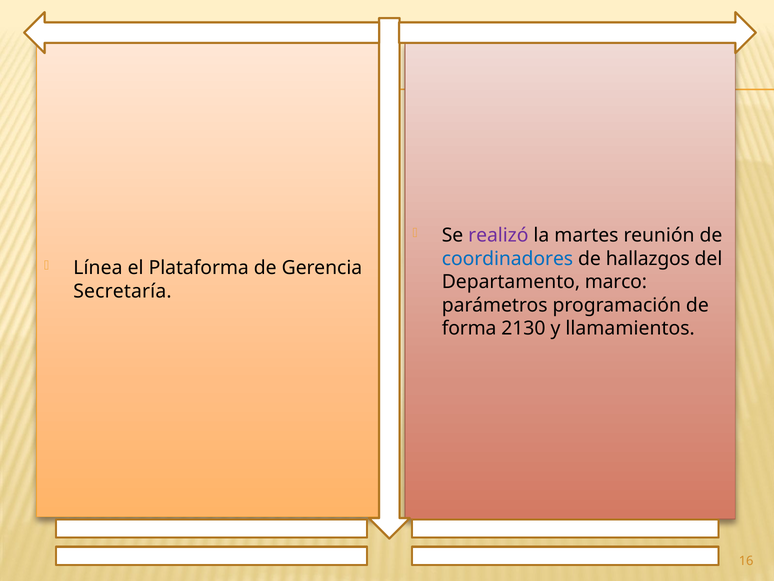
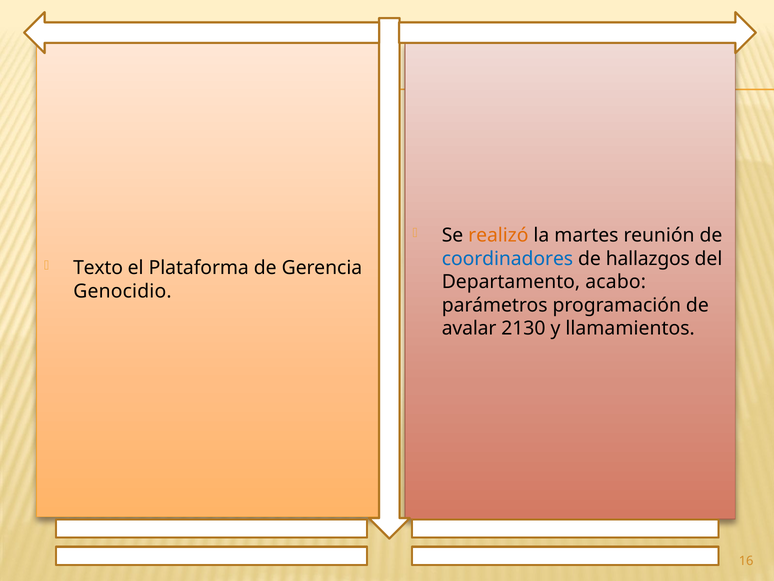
realizó colour: purple -> orange
Línea: Línea -> Texto
marco: marco -> acabo
Secretaría: Secretaría -> Genocidio
forma: forma -> avalar
